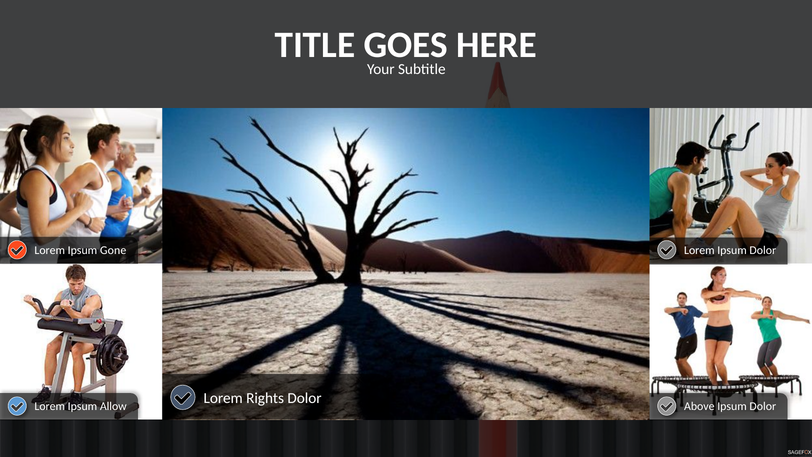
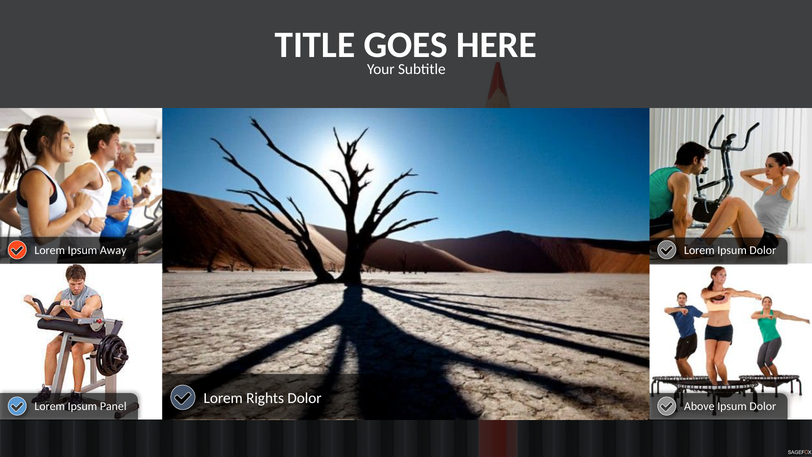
Gone: Gone -> Away
Allow: Allow -> Panel
